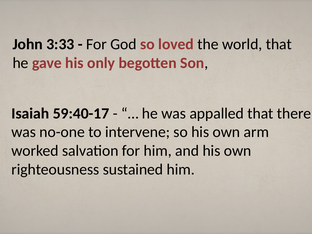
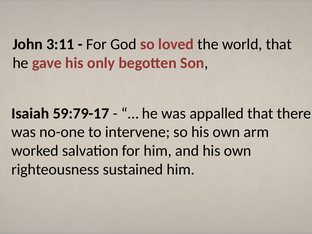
3:33: 3:33 -> 3:11
59:40-17: 59:40-17 -> 59:79-17
